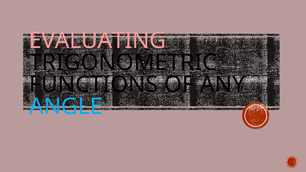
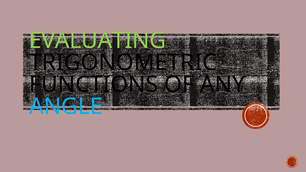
EVALUATING colour: pink -> light green
